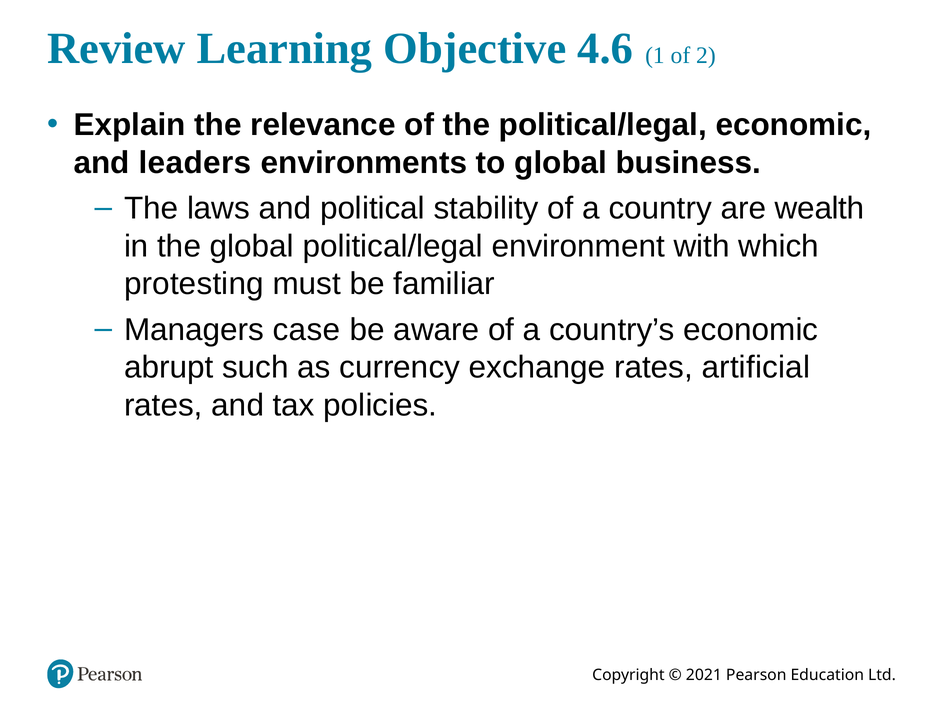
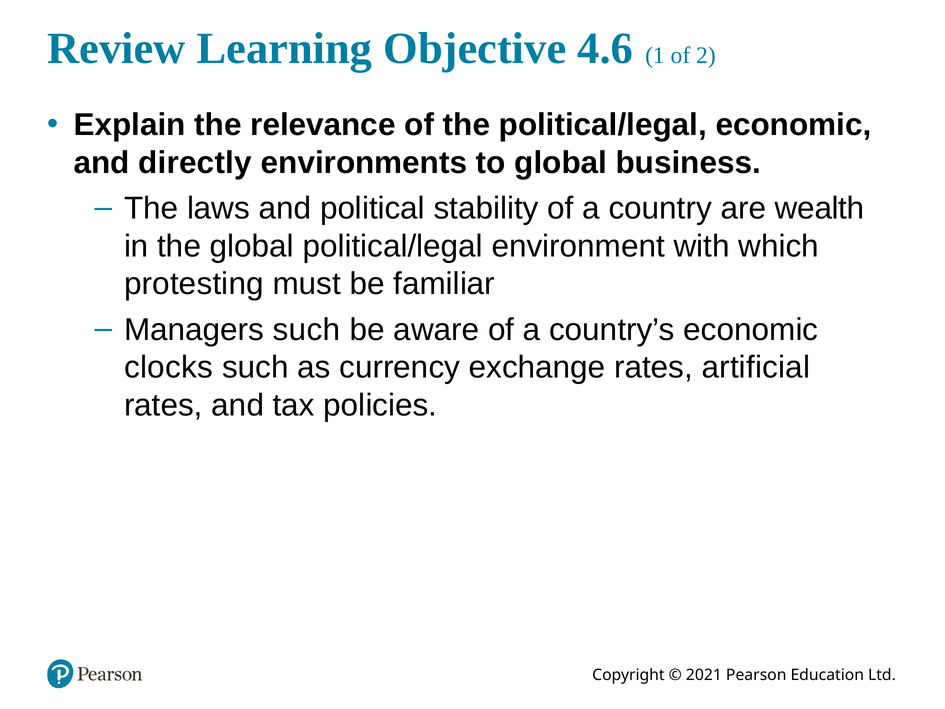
leaders: leaders -> directly
Managers case: case -> such
abrupt: abrupt -> clocks
